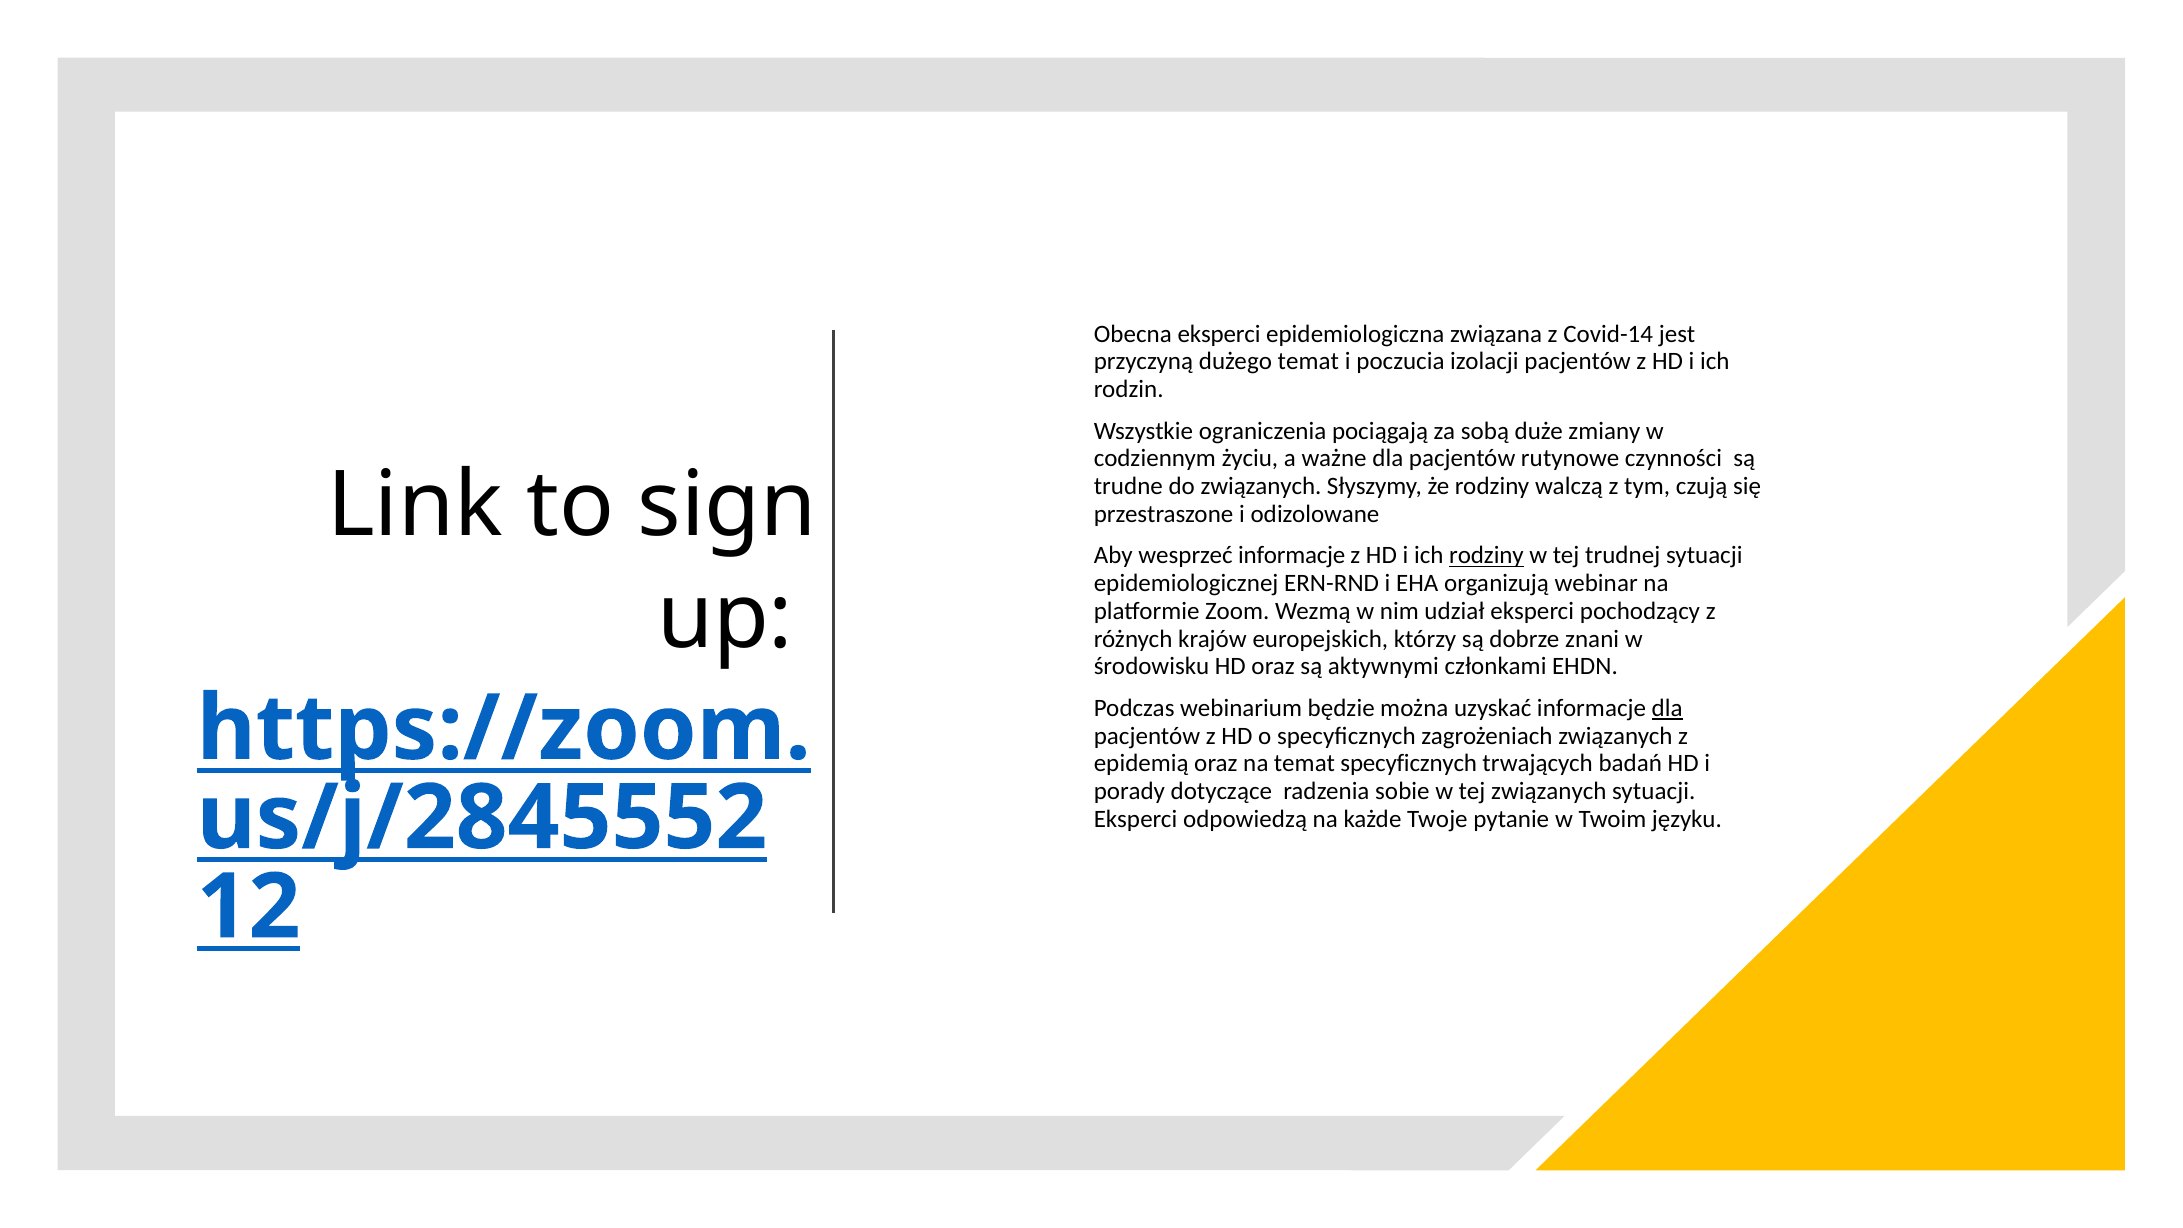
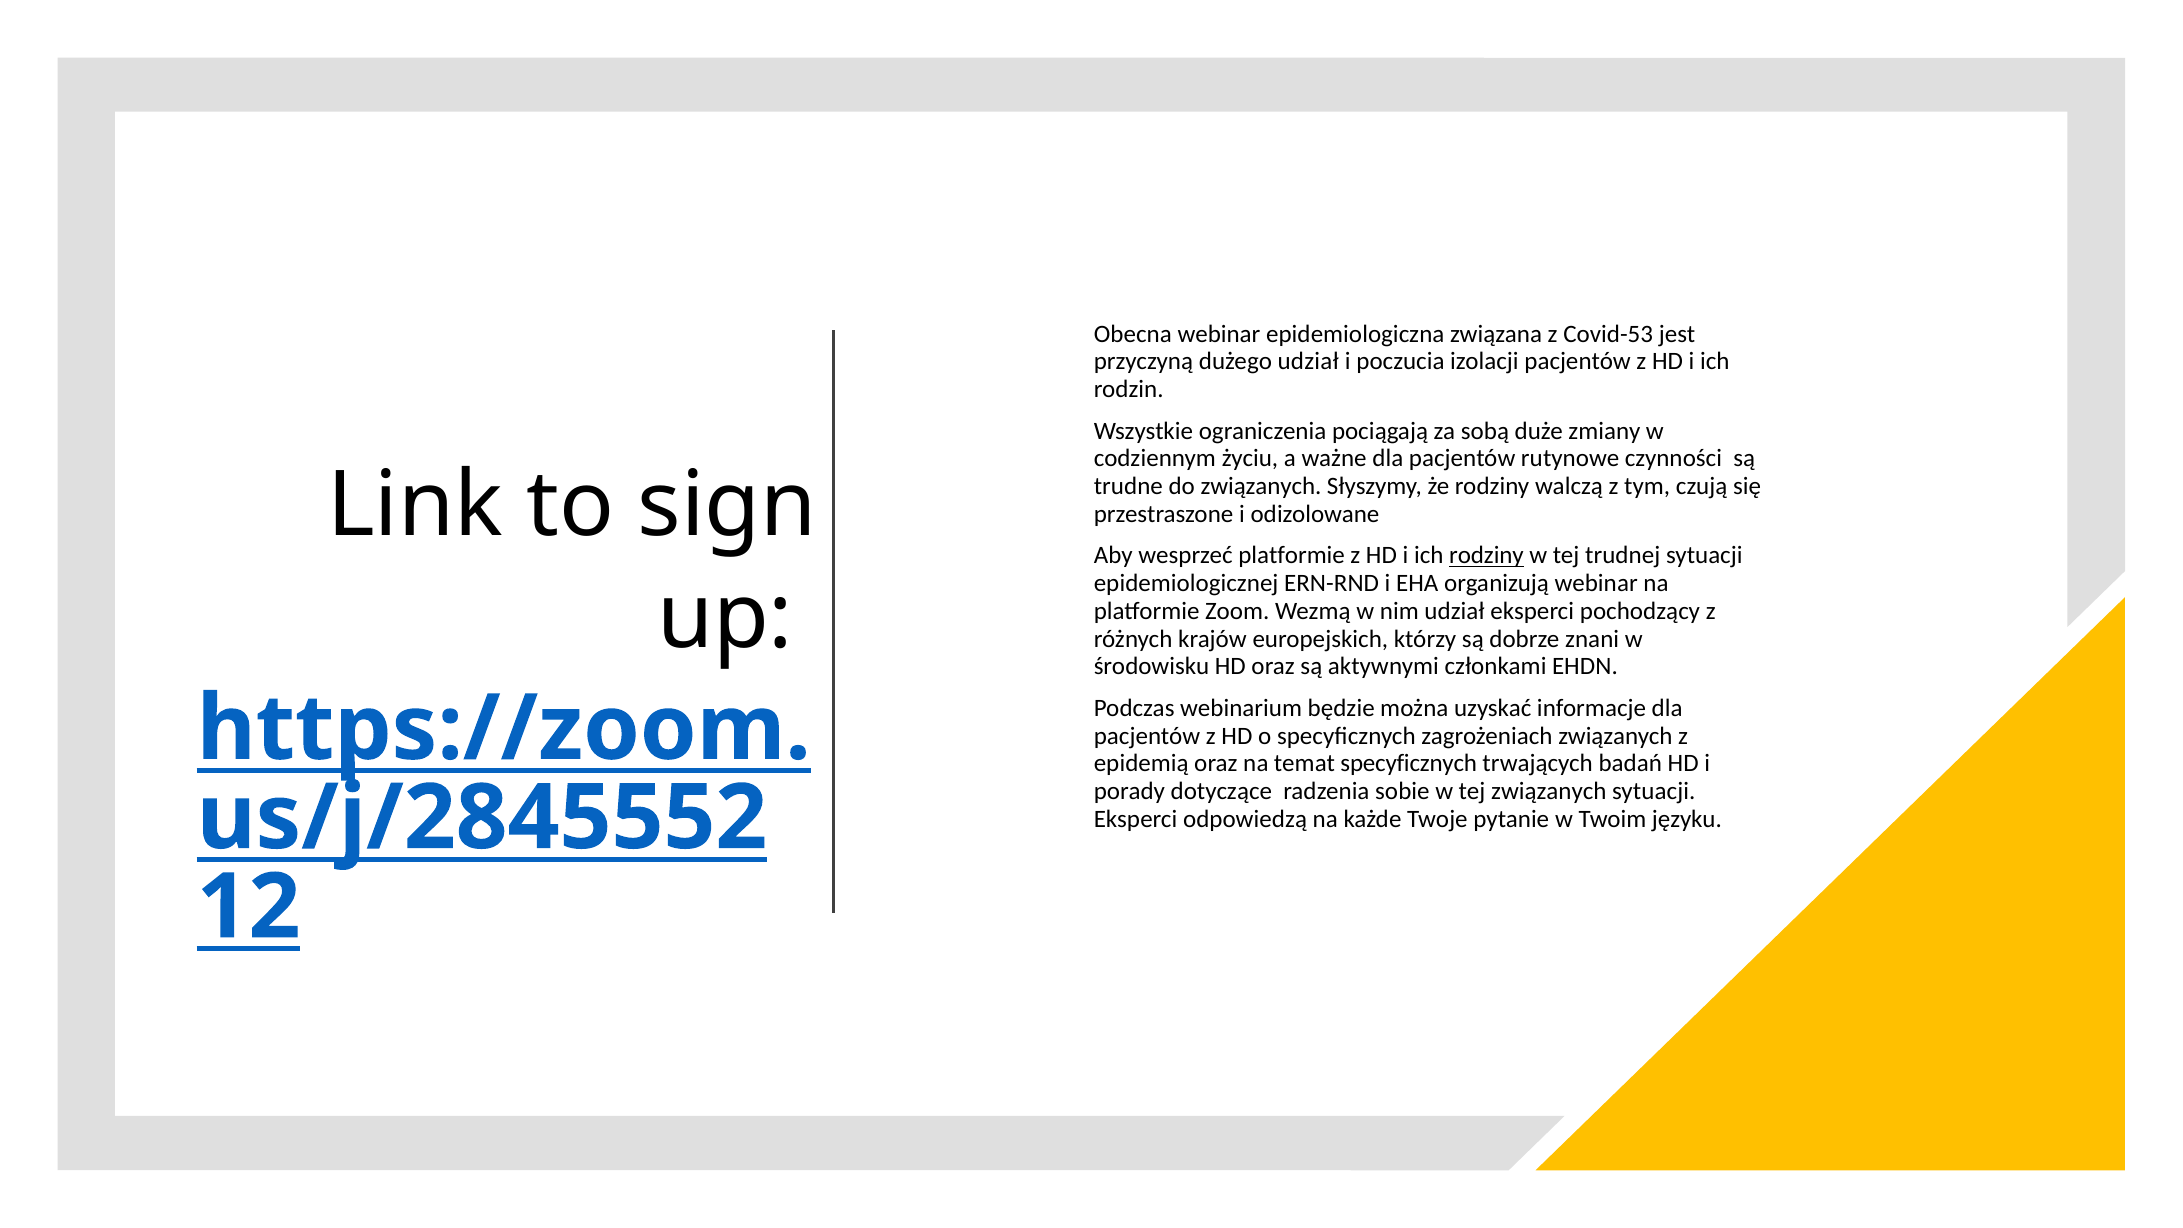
Obecna eksperci: eksperci -> webinar
Covid-14: Covid-14 -> Covid-53
dużego temat: temat -> udział
wesprzeć informacje: informacje -> platformie
dla at (1667, 708) underline: present -> none
